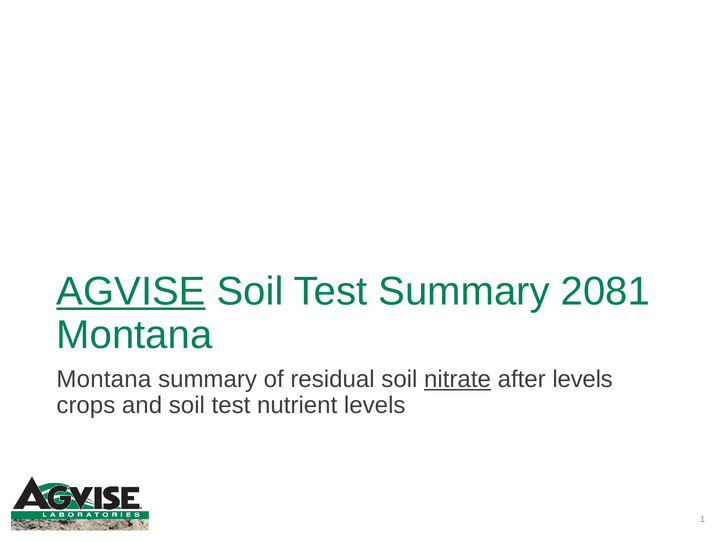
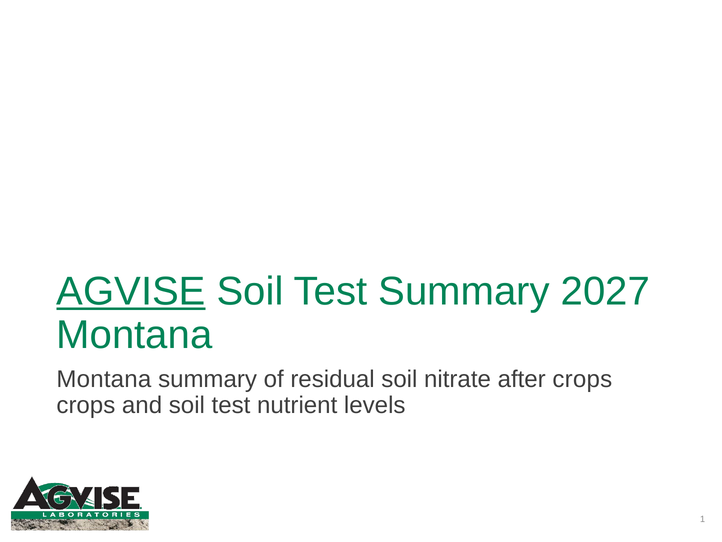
2081: 2081 -> 2027
nitrate underline: present -> none
after levels: levels -> crops
